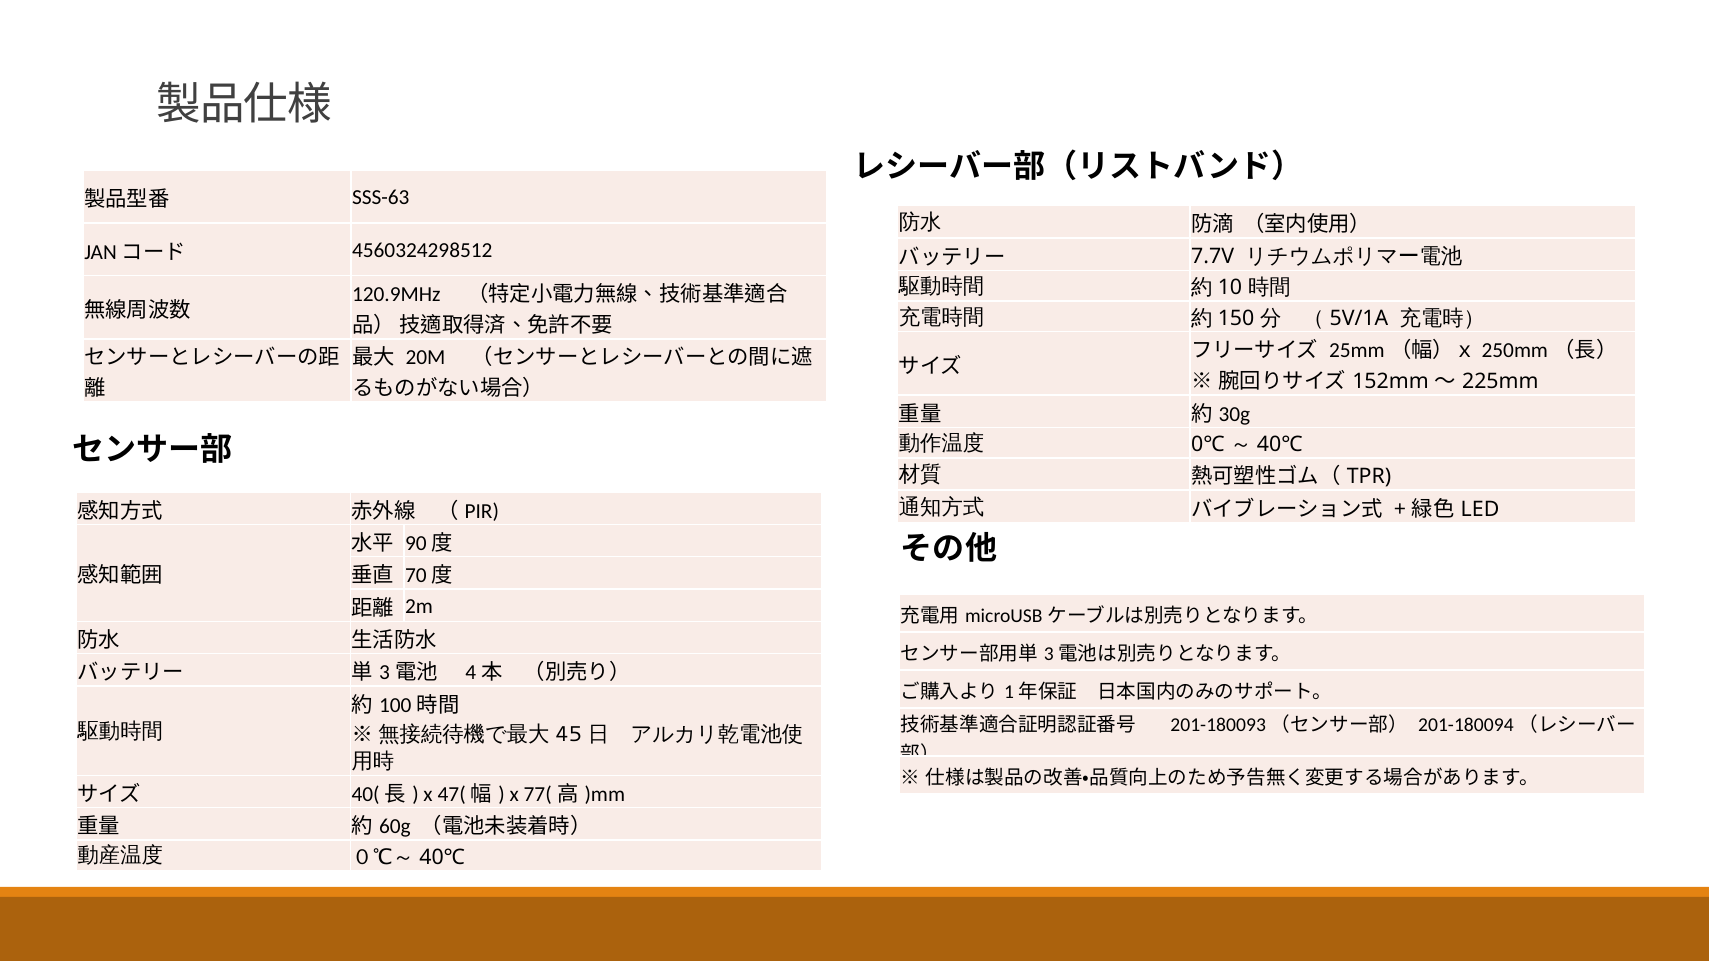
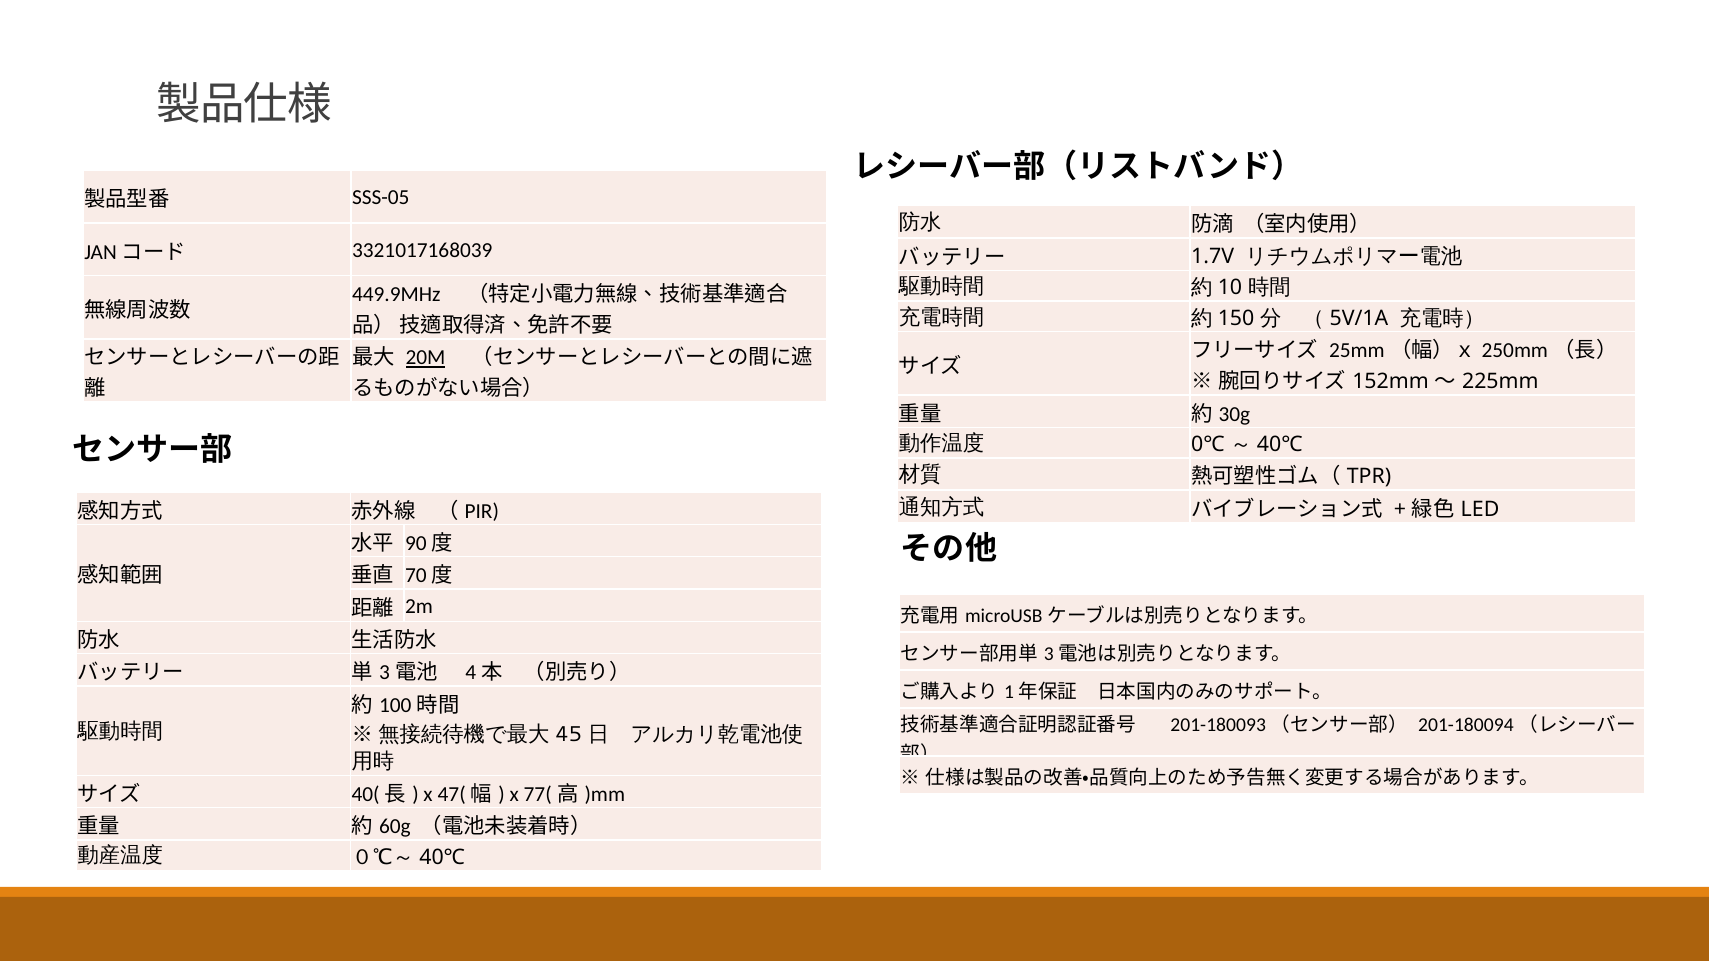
SSS-63: SSS-63 -> SSS-05
4560324298512: 4560324298512 -> 3321017168039
7.7V: 7.7V -> 1.7V
120.9MHz: 120.9MHz -> 449.9MHz
20M underline: none -> present
